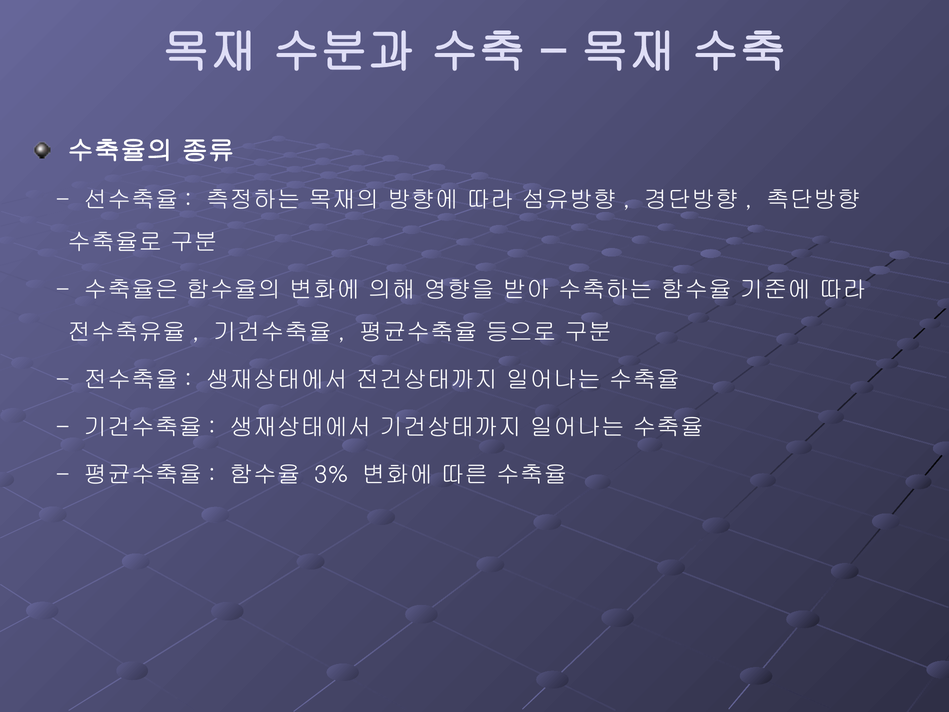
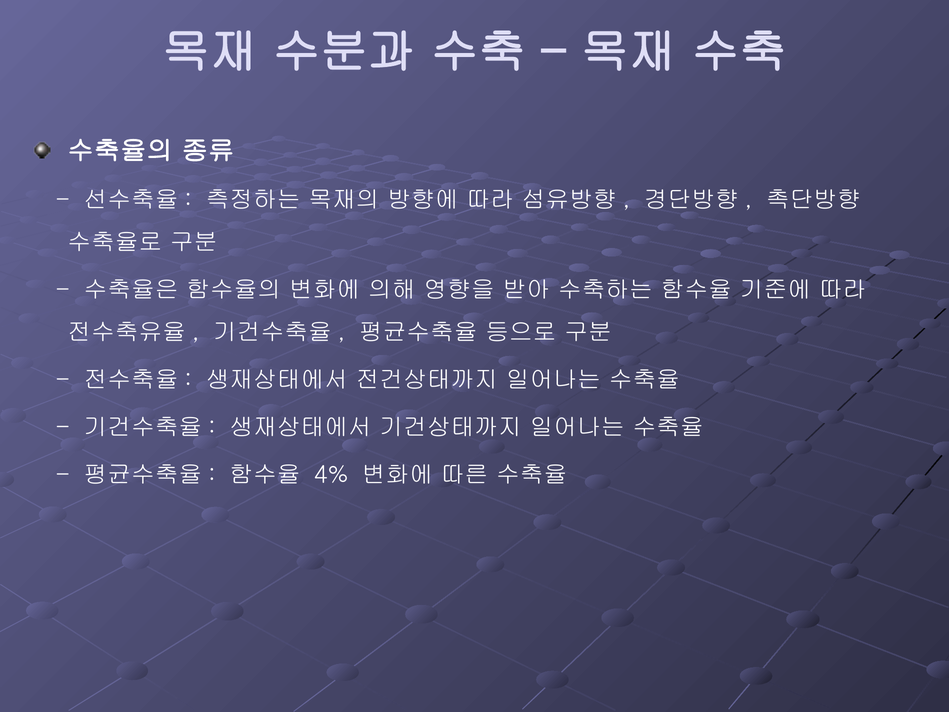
3%: 3% -> 4%
